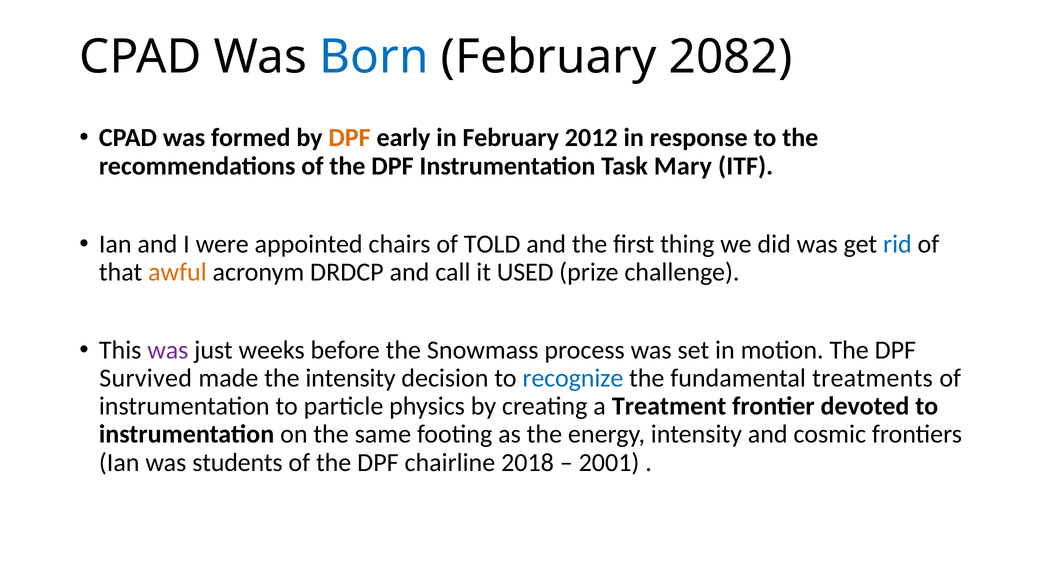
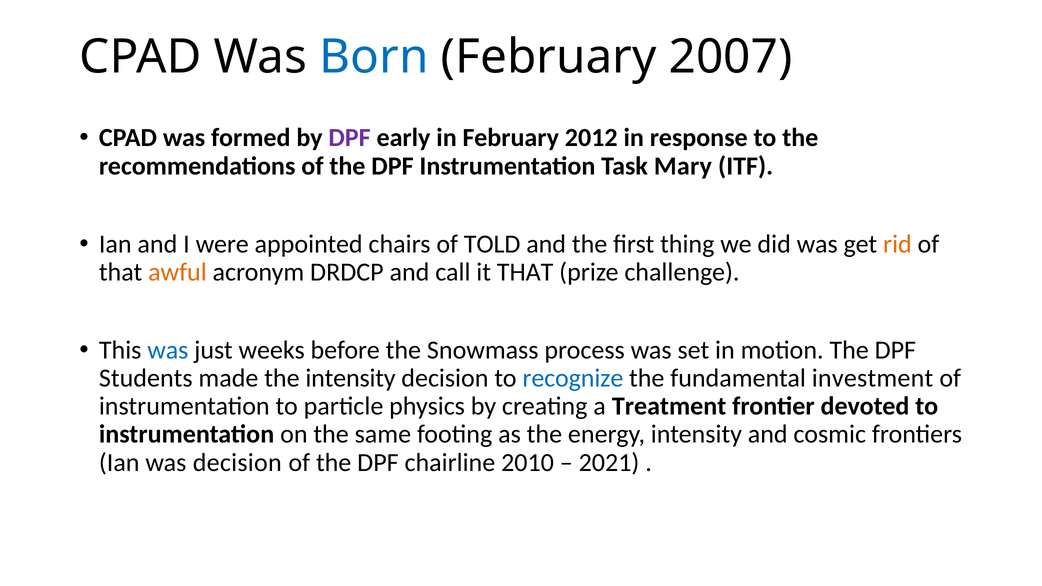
2082: 2082 -> 2007
DPF at (350, 138) colour: orange -> purple
rid colour: blue -> orange
it USED: USED -> THAT
was at (168, 350) colour: purple -> blue
Survived: Survived -> Students
treatments: treatments -> investment
was students: students -> decision
2018: 2018 -> 2010
2001: 2001 -> 2021
